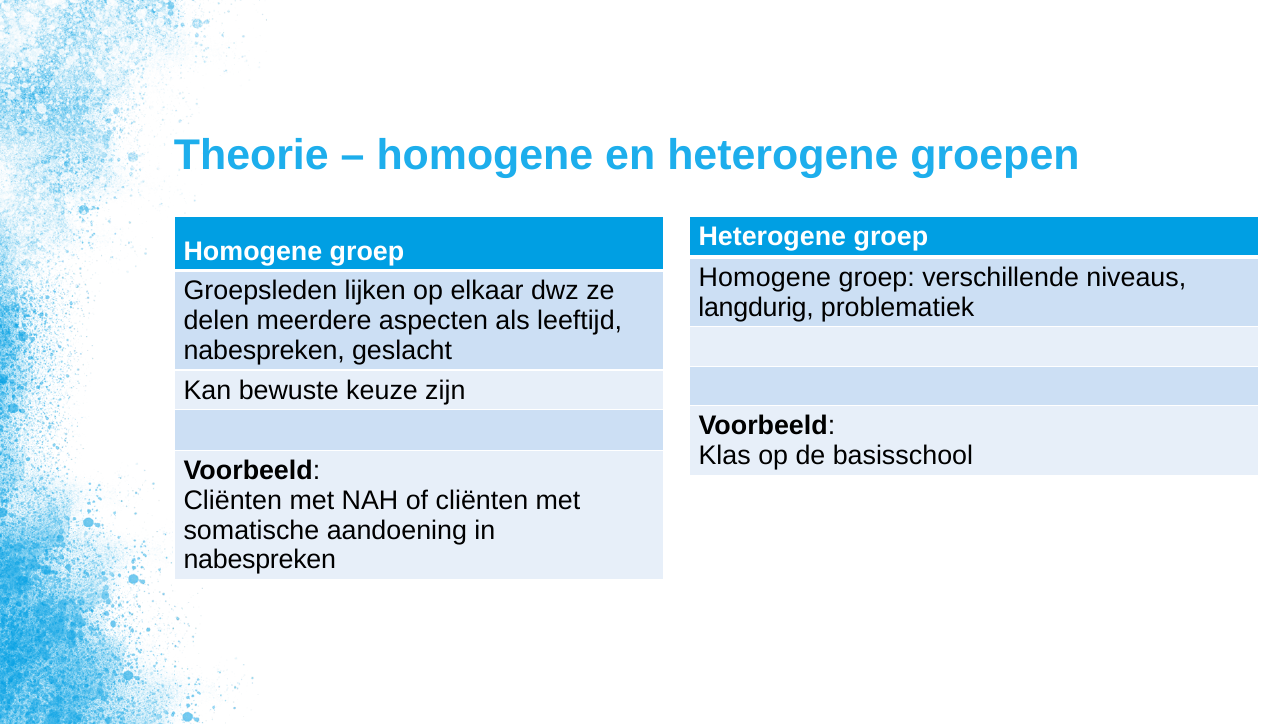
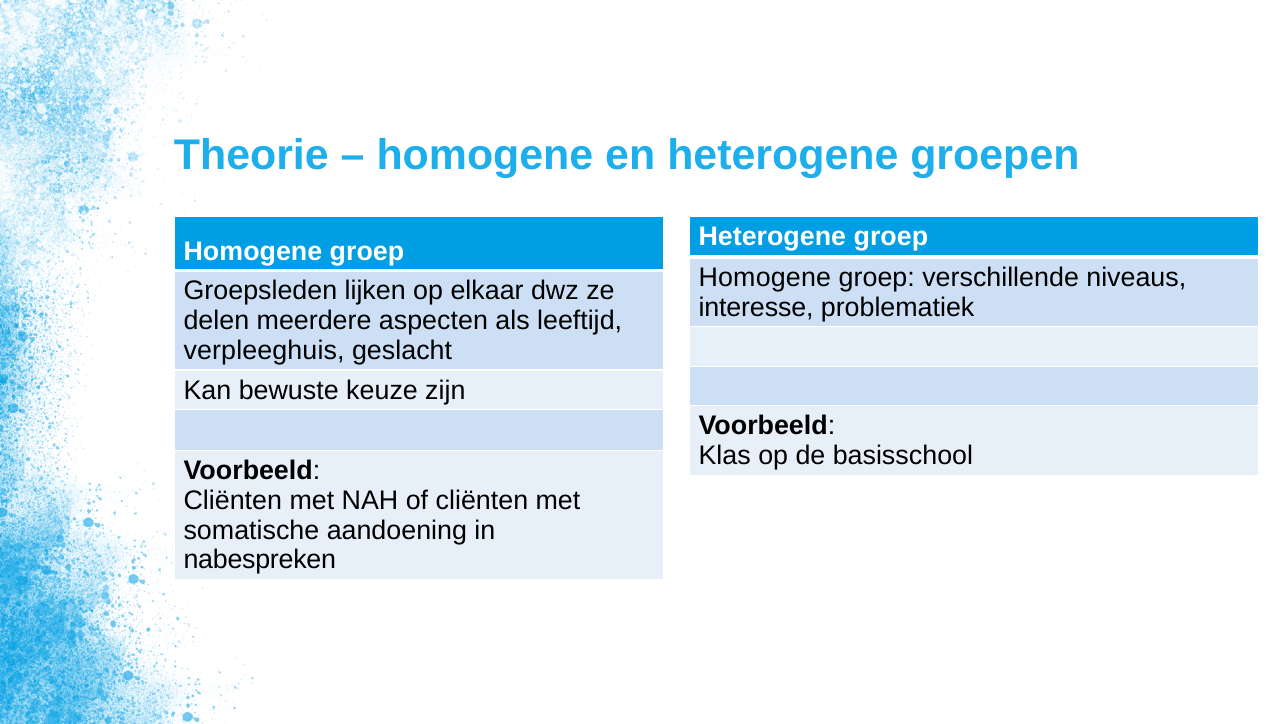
langdurig: langdurig -> interesse
nabespreken at (264, 351): nabespreken -> verpleeghuis
